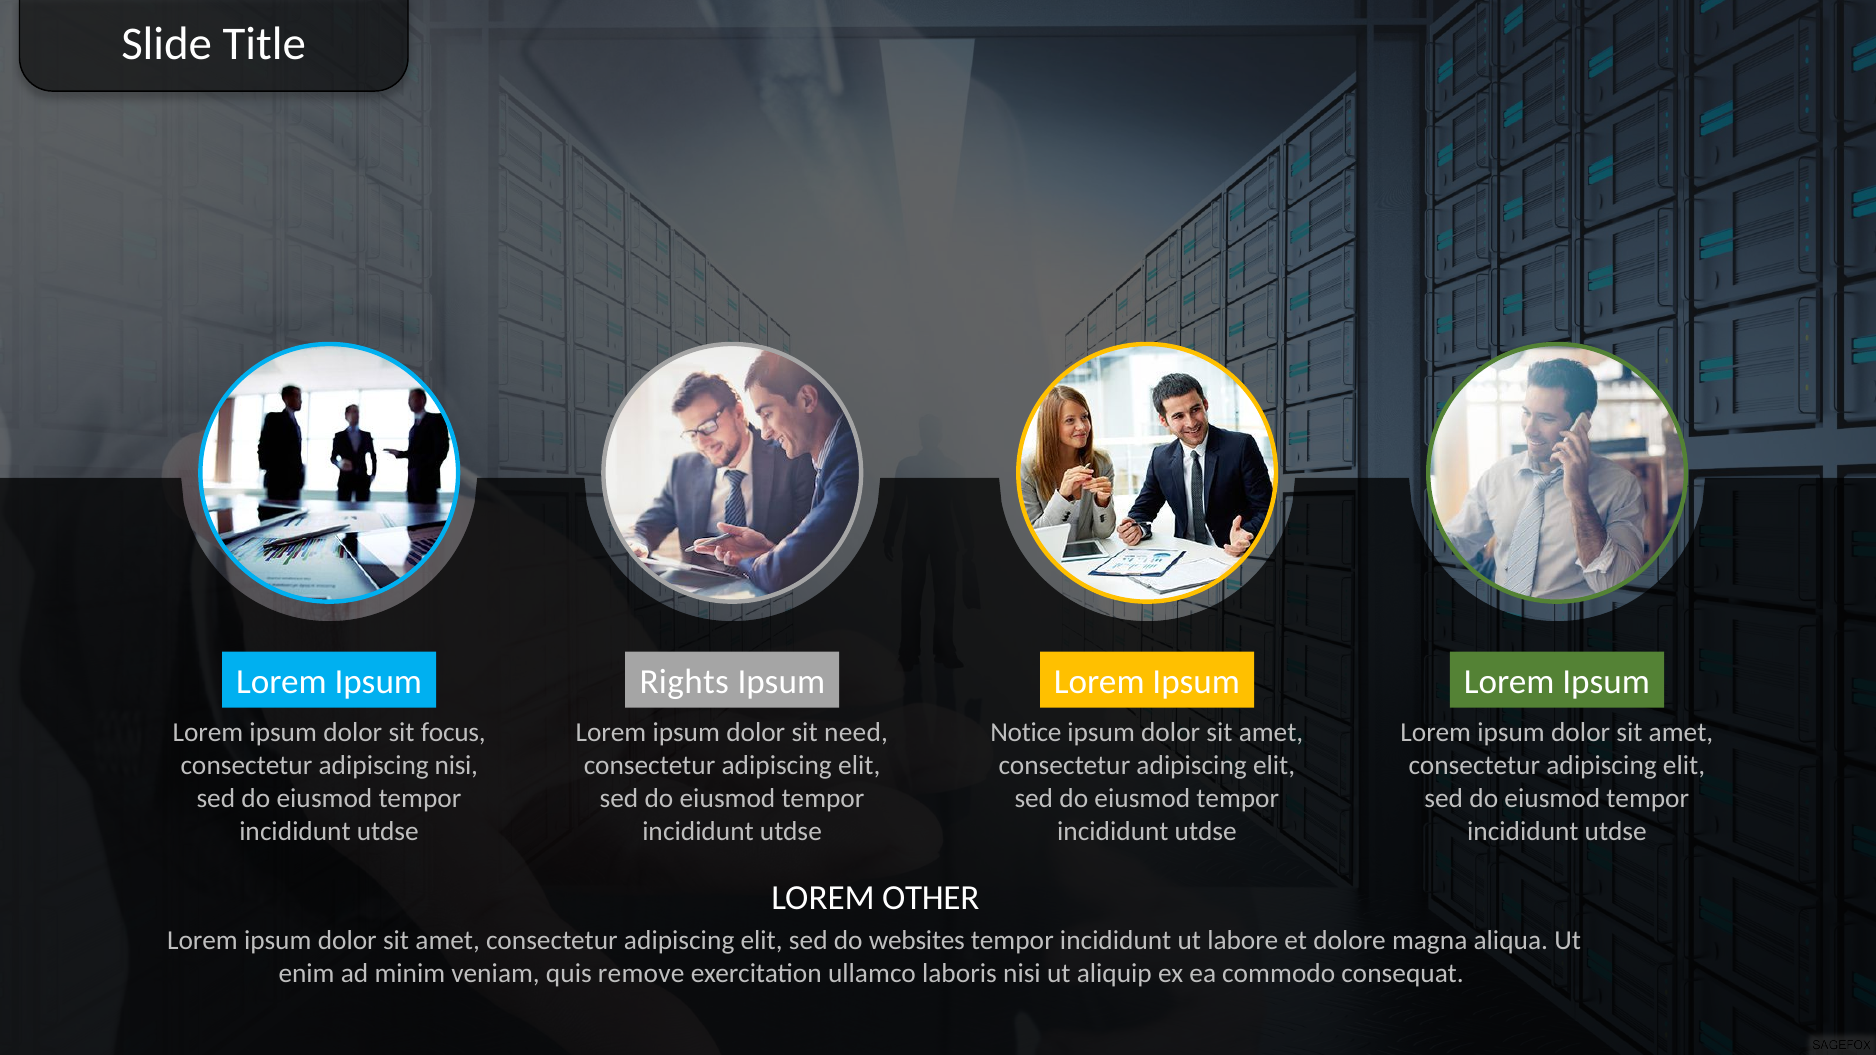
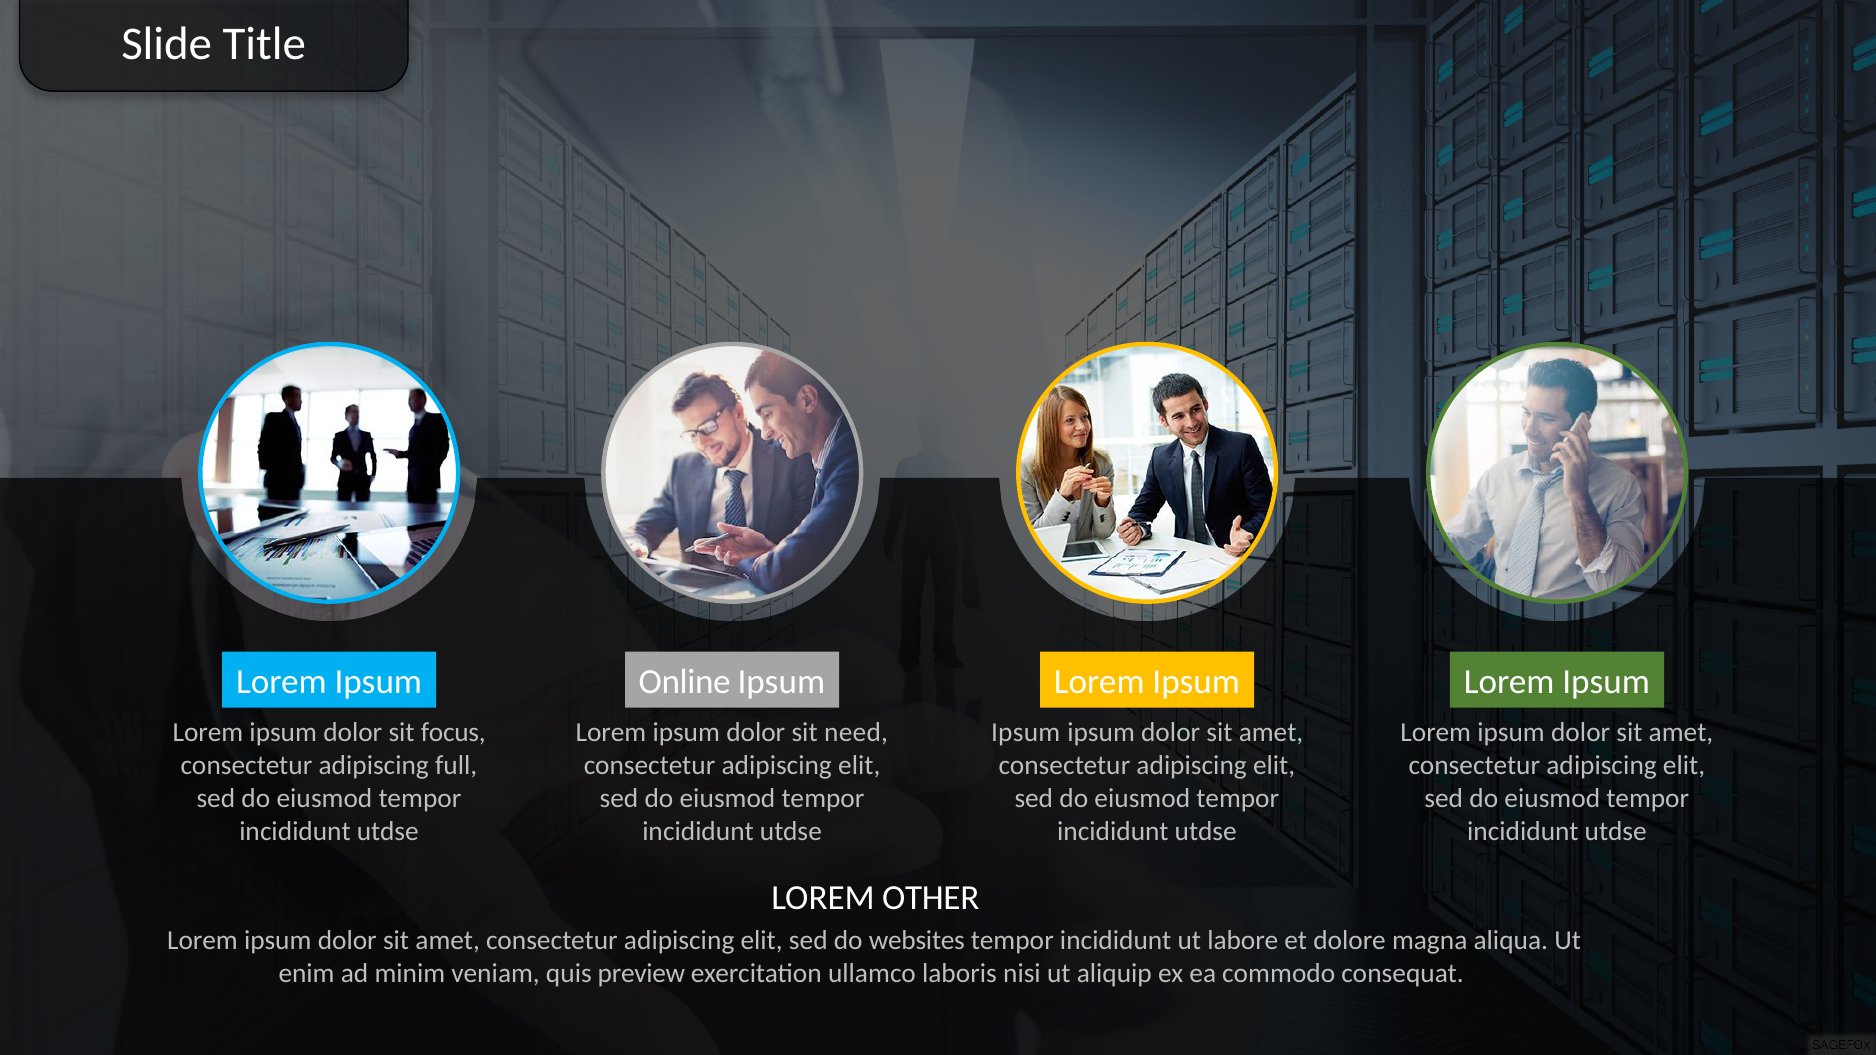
Rights: Rights -> Online
Notice at (1026, 733): Notice -> Ipsum
adipiscing nisi: nisi -> full
remove: remove -> preview
